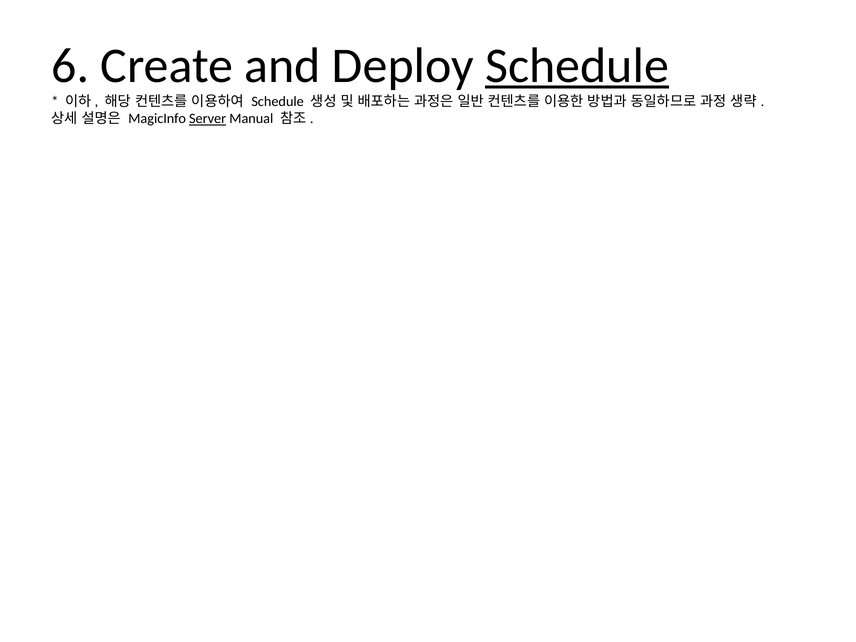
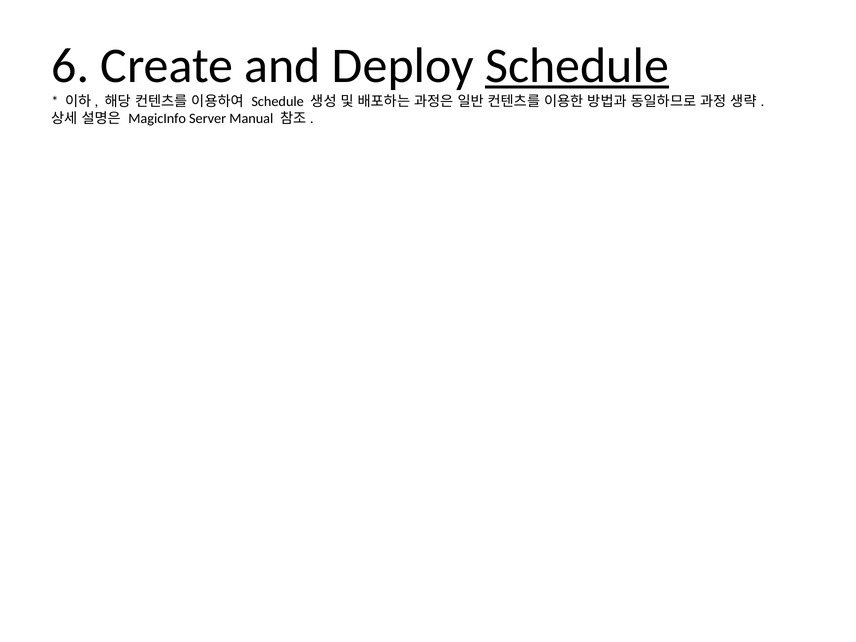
Server underline: present -> none
